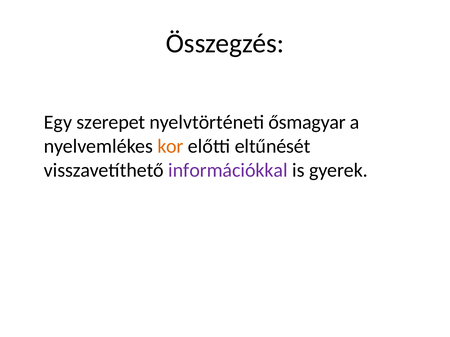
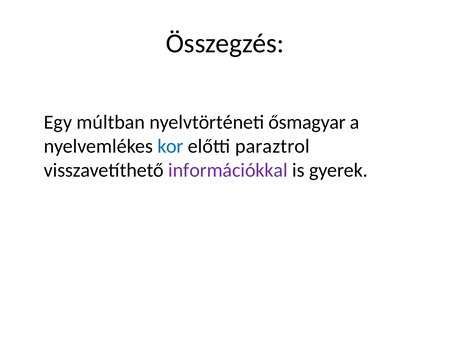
szerepet: szerepet -> múltban
kor colour: orange -> blue
eltűnését: eltűnését -> paraztrol
